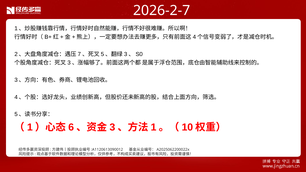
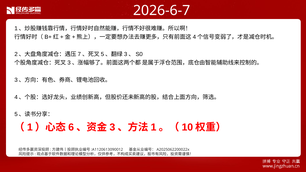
2026-2-7: 2026-2-7 -> 2026-6-7
